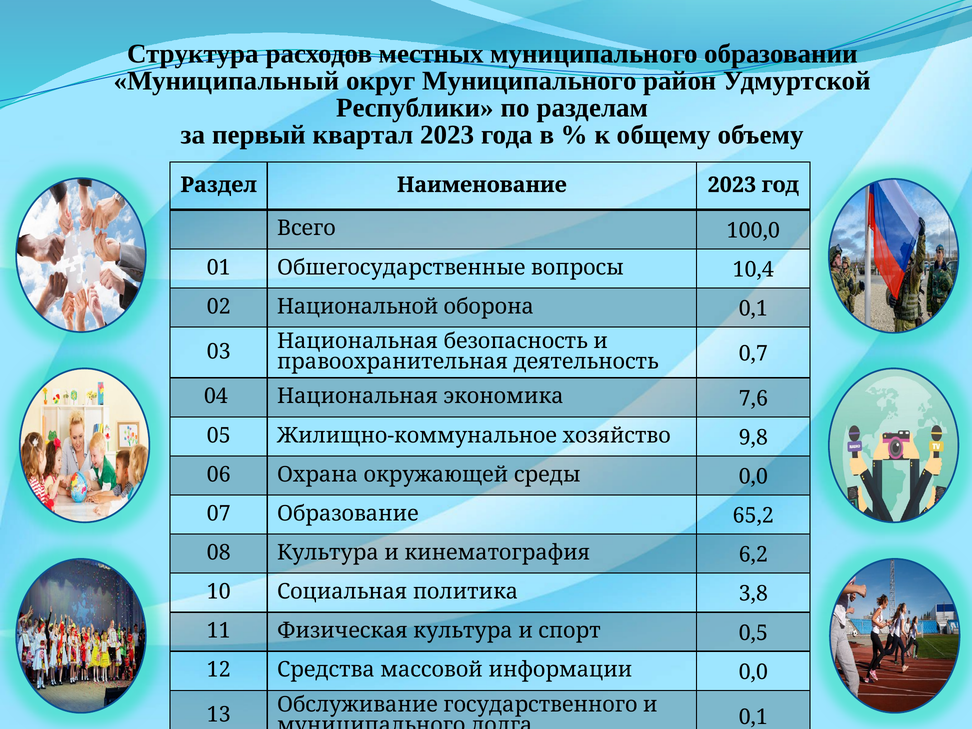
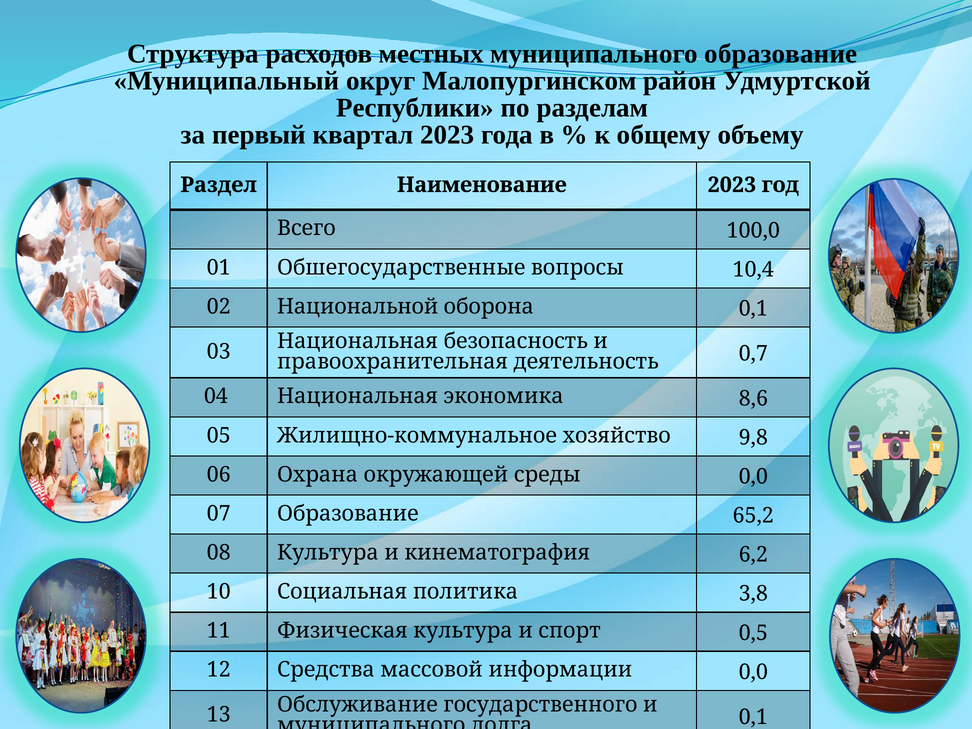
муниципального образовании: образовании -> образование
округ Муниципального: Муниципального -> Малопургинском
7,6: 7,6 -> 8,6
